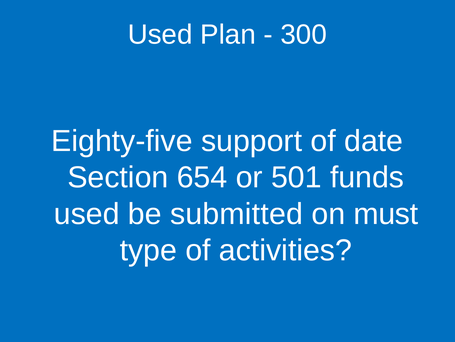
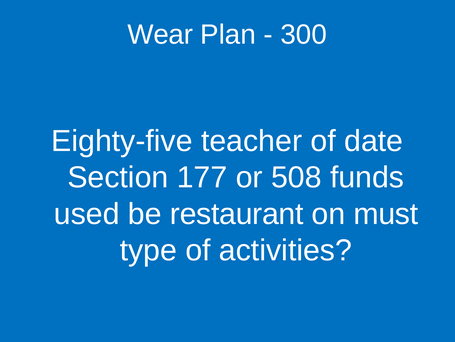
Used at (160, 35): Used -> Wear
support: support -> teacher
654: 654 -> 177
501: 501 -> 508
submitted: submitted -> restaurant
